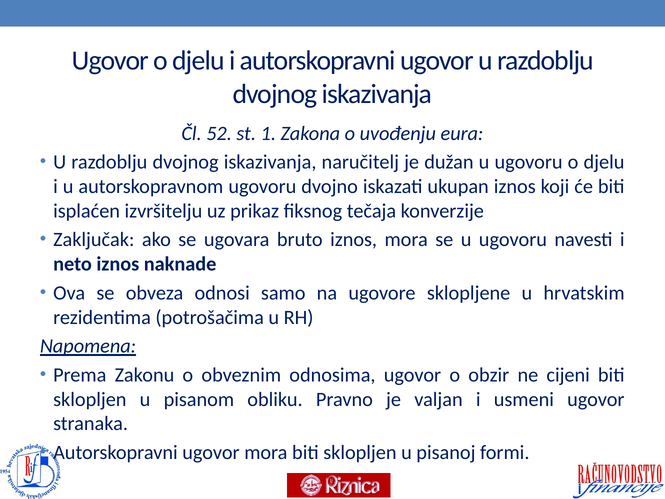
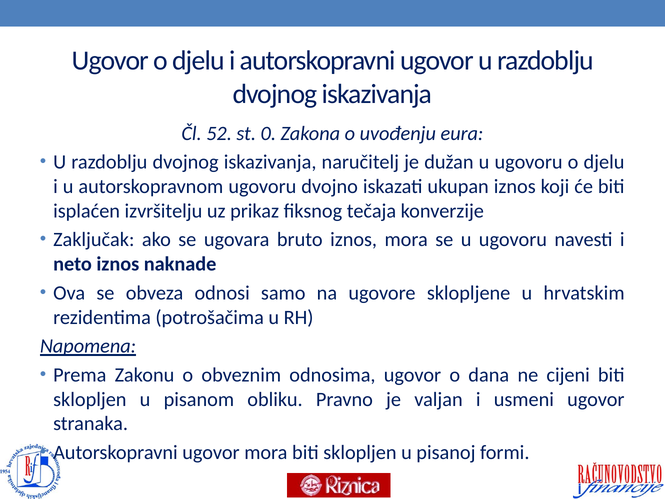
1: 1 -> 0
obzir: obzir -> dana
